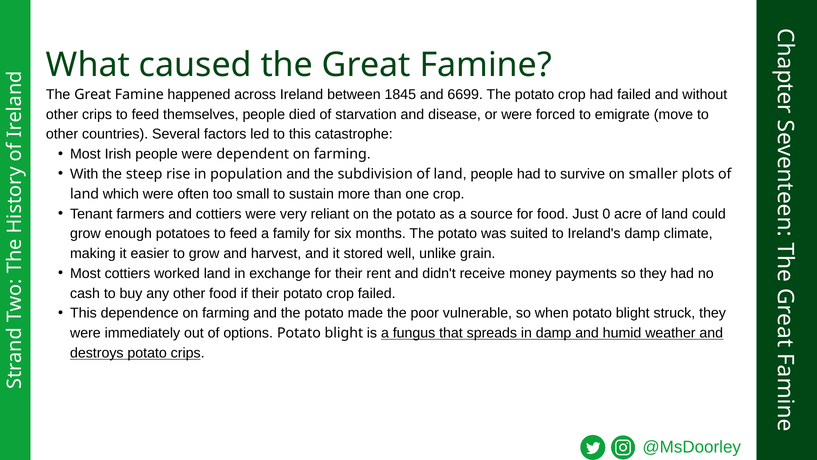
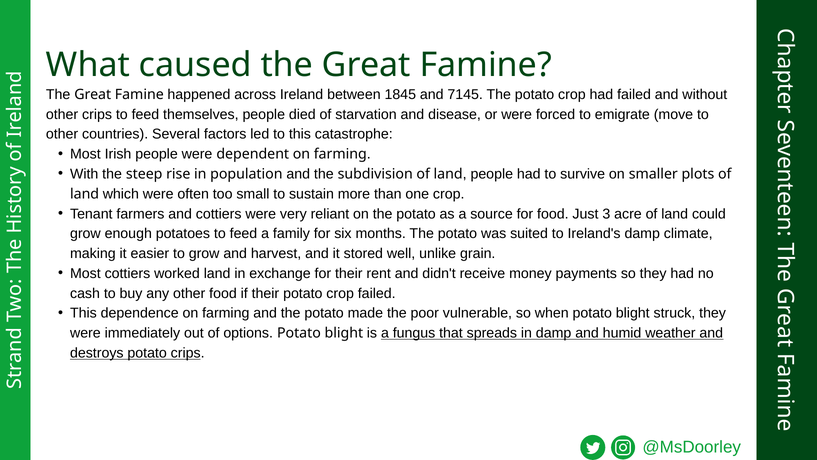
6699: 6699 -> 7145
0: 0 -> 3
